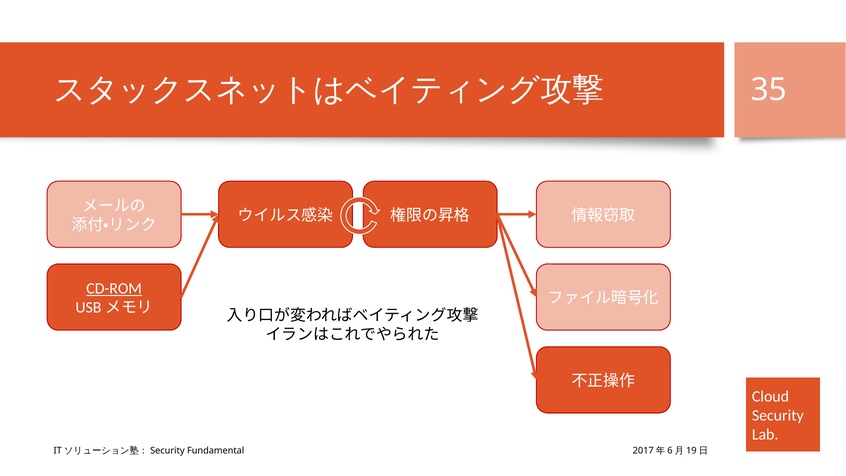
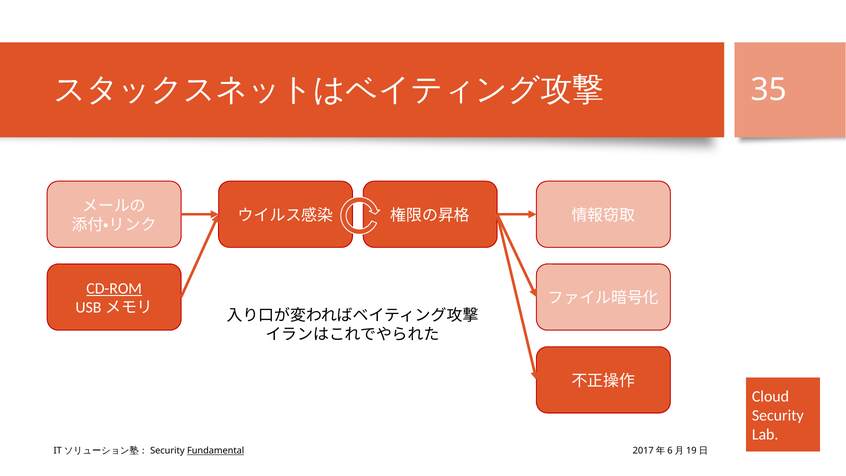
Fundamental underline: none -> present
